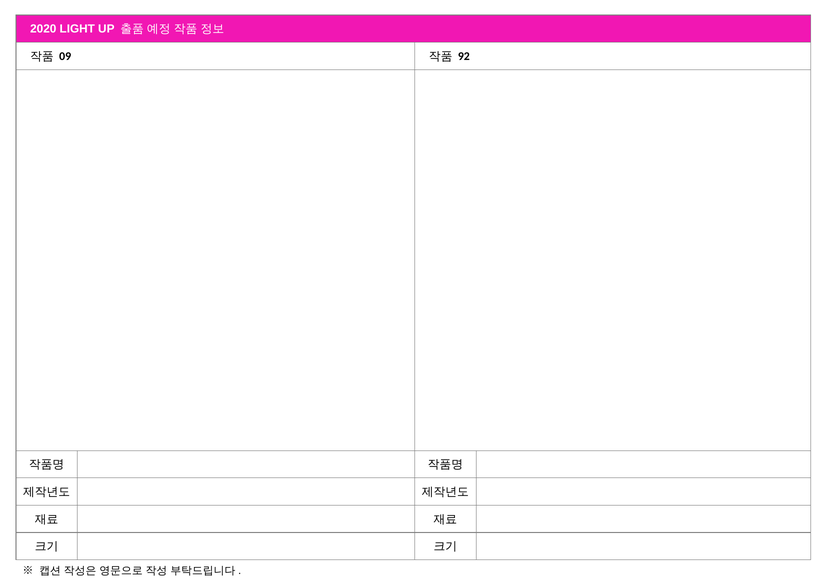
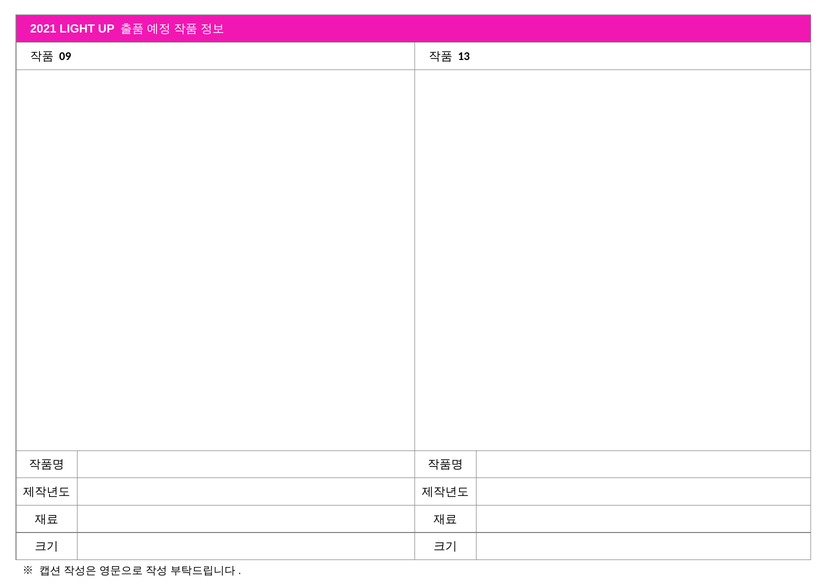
2020: 2020 -> 2021
92: 92 -> 13
